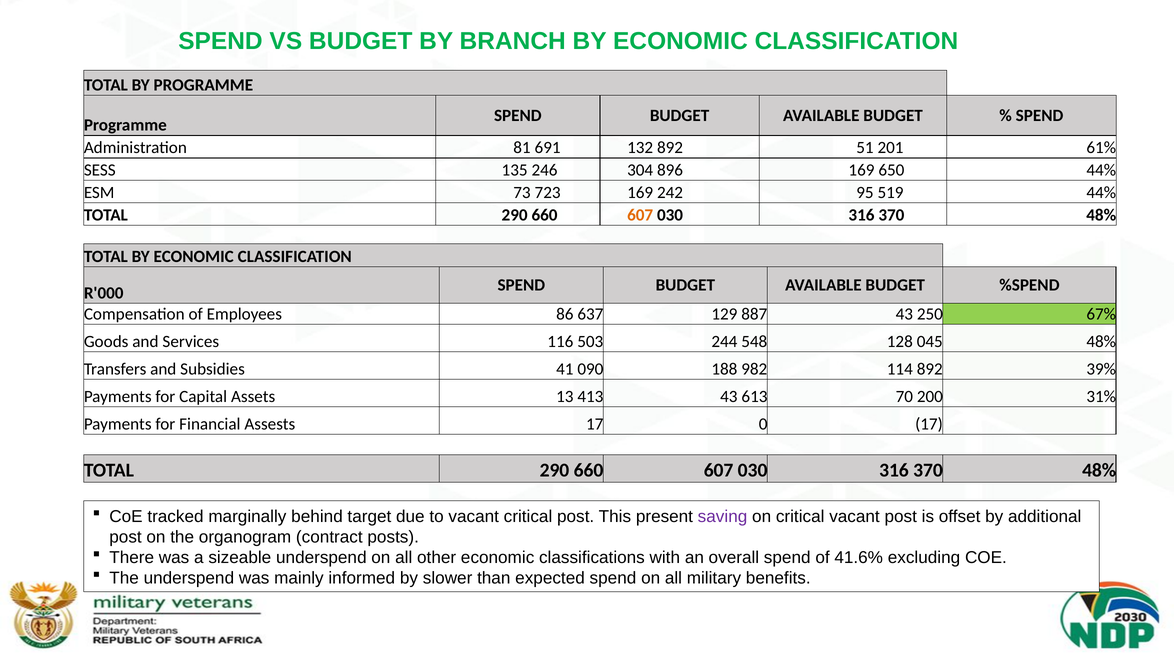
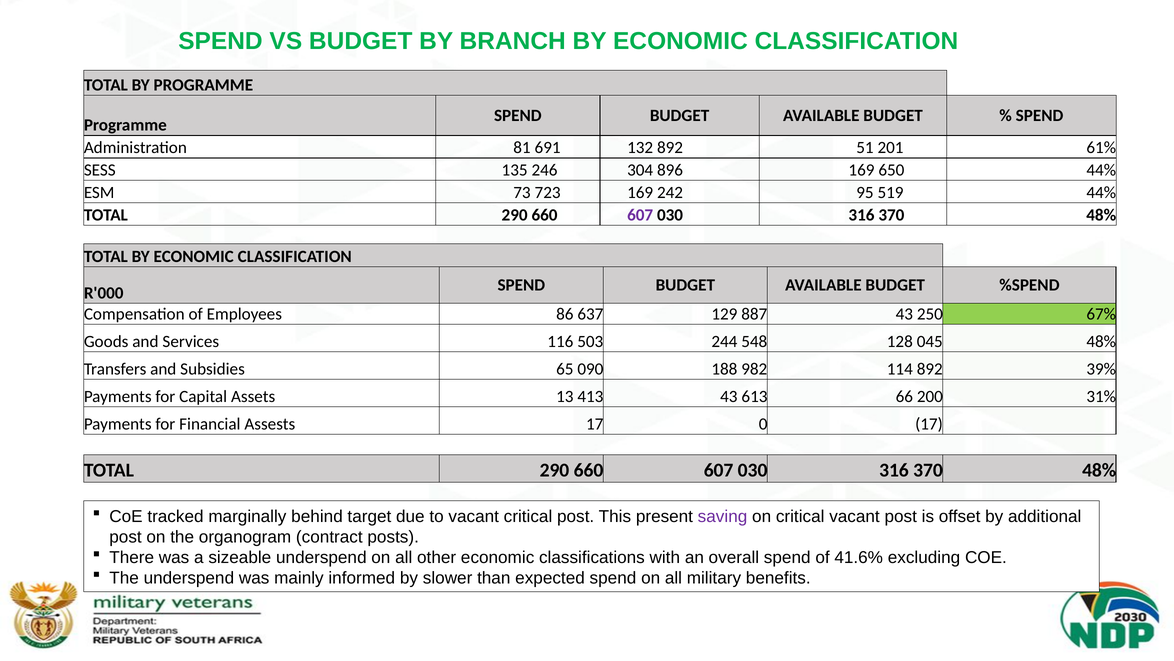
607 at (640, 215) colour: orange -> purple
41: 41 -> 65
70: 70 -> 66
